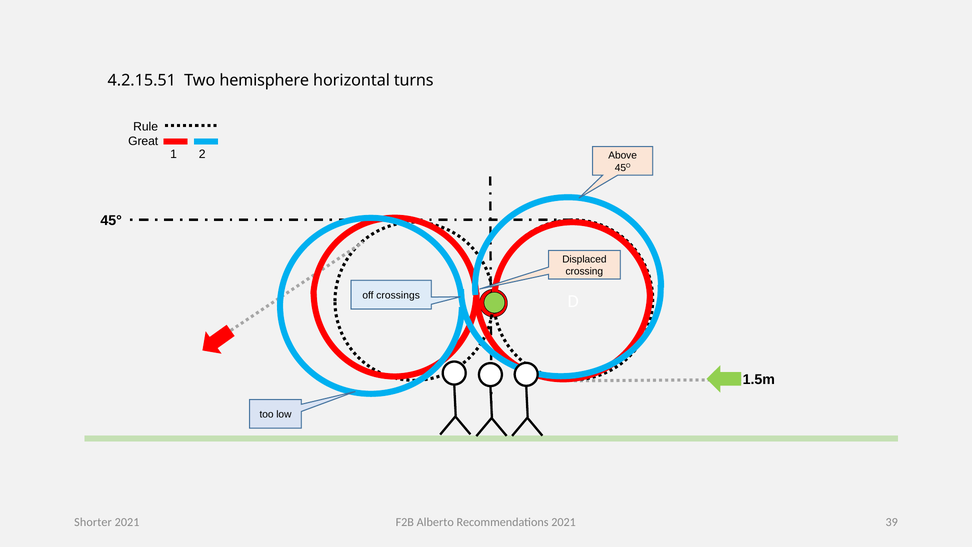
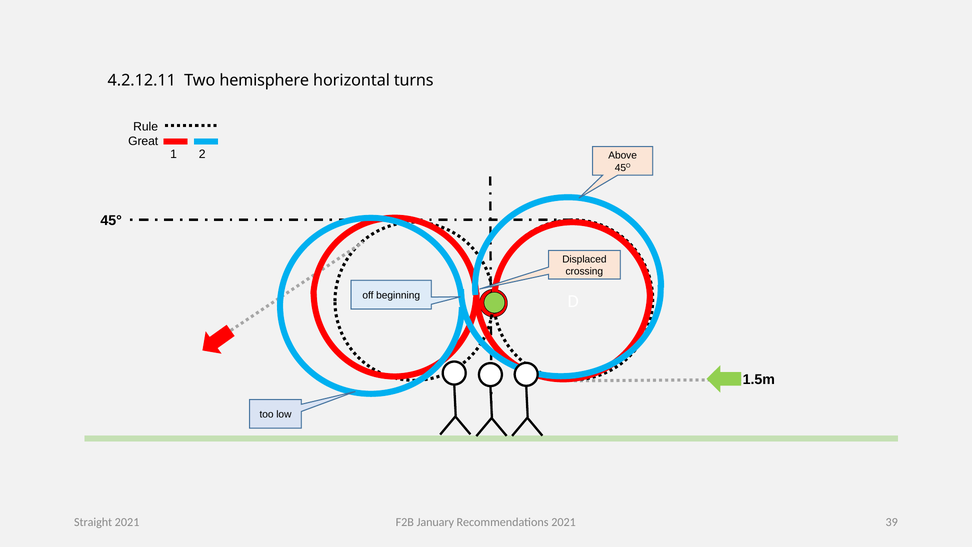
4.2.15.51: 4.2.15.51 -> 4.2.12.11
crossings: crossings -> beginning
Alberto: Alberto -> January
Shorter: Shorter -> Straight
